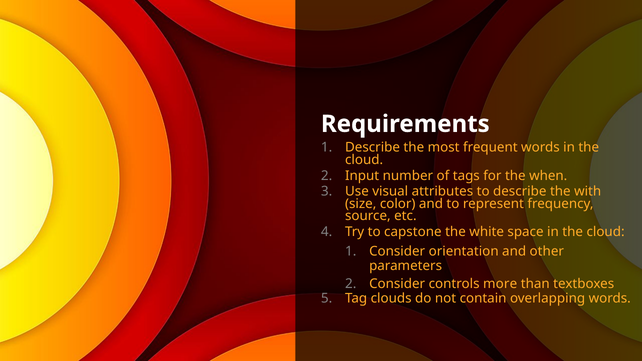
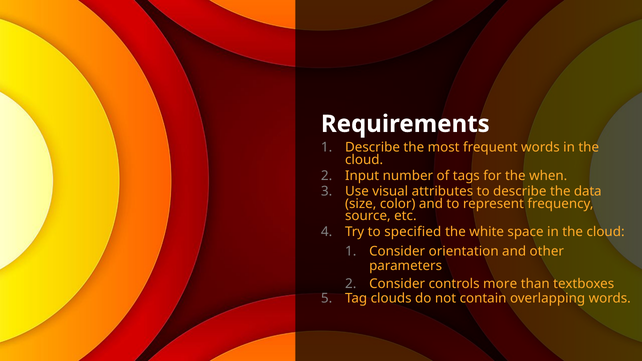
with: with -> data
capstone: capstone -> specified
